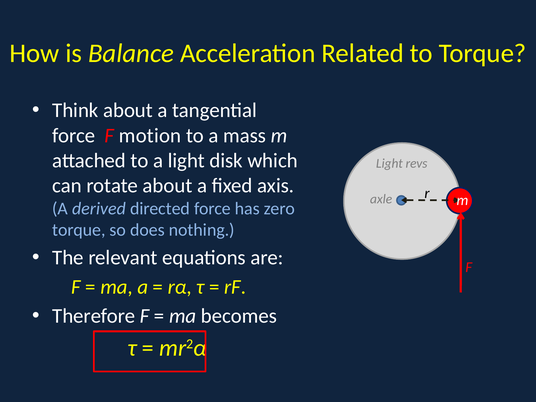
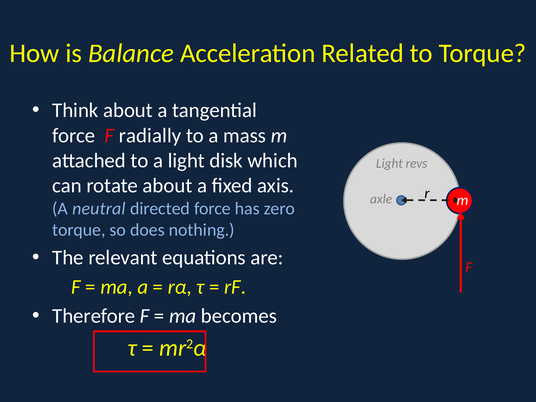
motion: motion -> radially
derived: derived -> neutral
